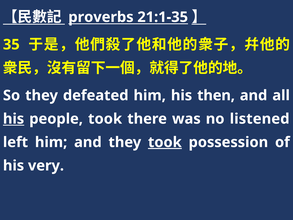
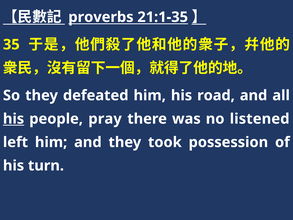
then: then -> road
people took: took -> pray
took at (165, 142) underline: present -> none
very: very -> turn
